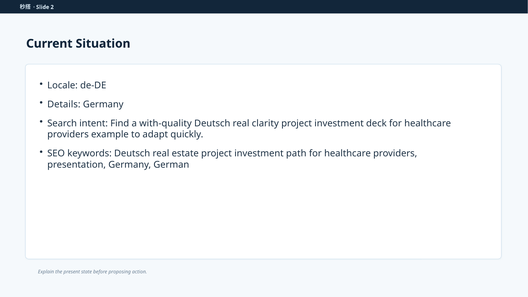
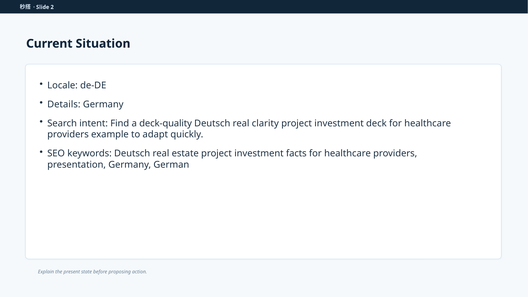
with-quality: with-quality -> deck-quality
path: path -> facts
